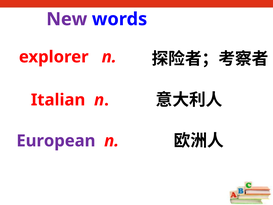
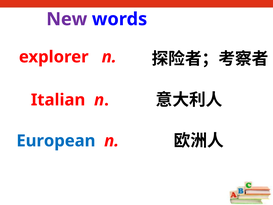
European colour: purple -> blue
